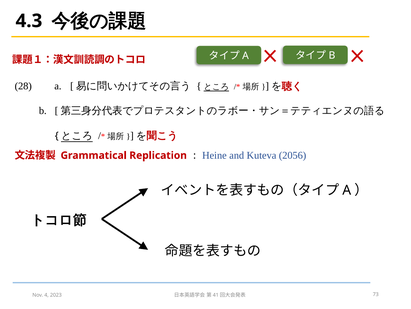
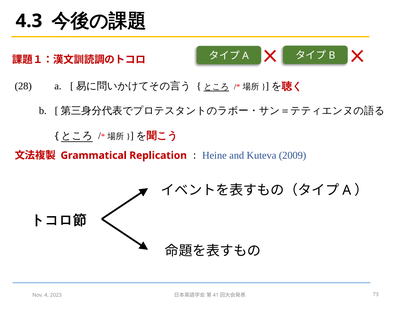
2056: 2056 -> 2009
